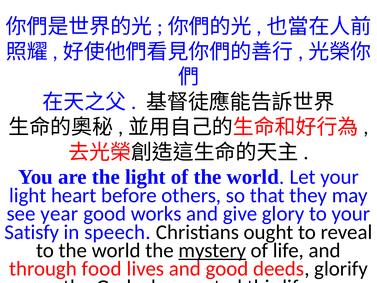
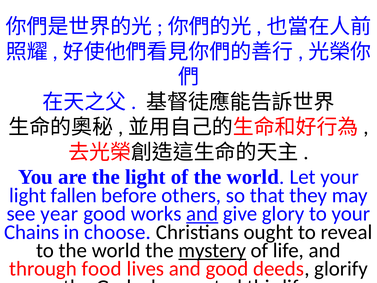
heart: heart -> fallen
and at (202, 214) underline: none -> present
Satisfy: Satisfy -> Chains
speech: speech -> choose
